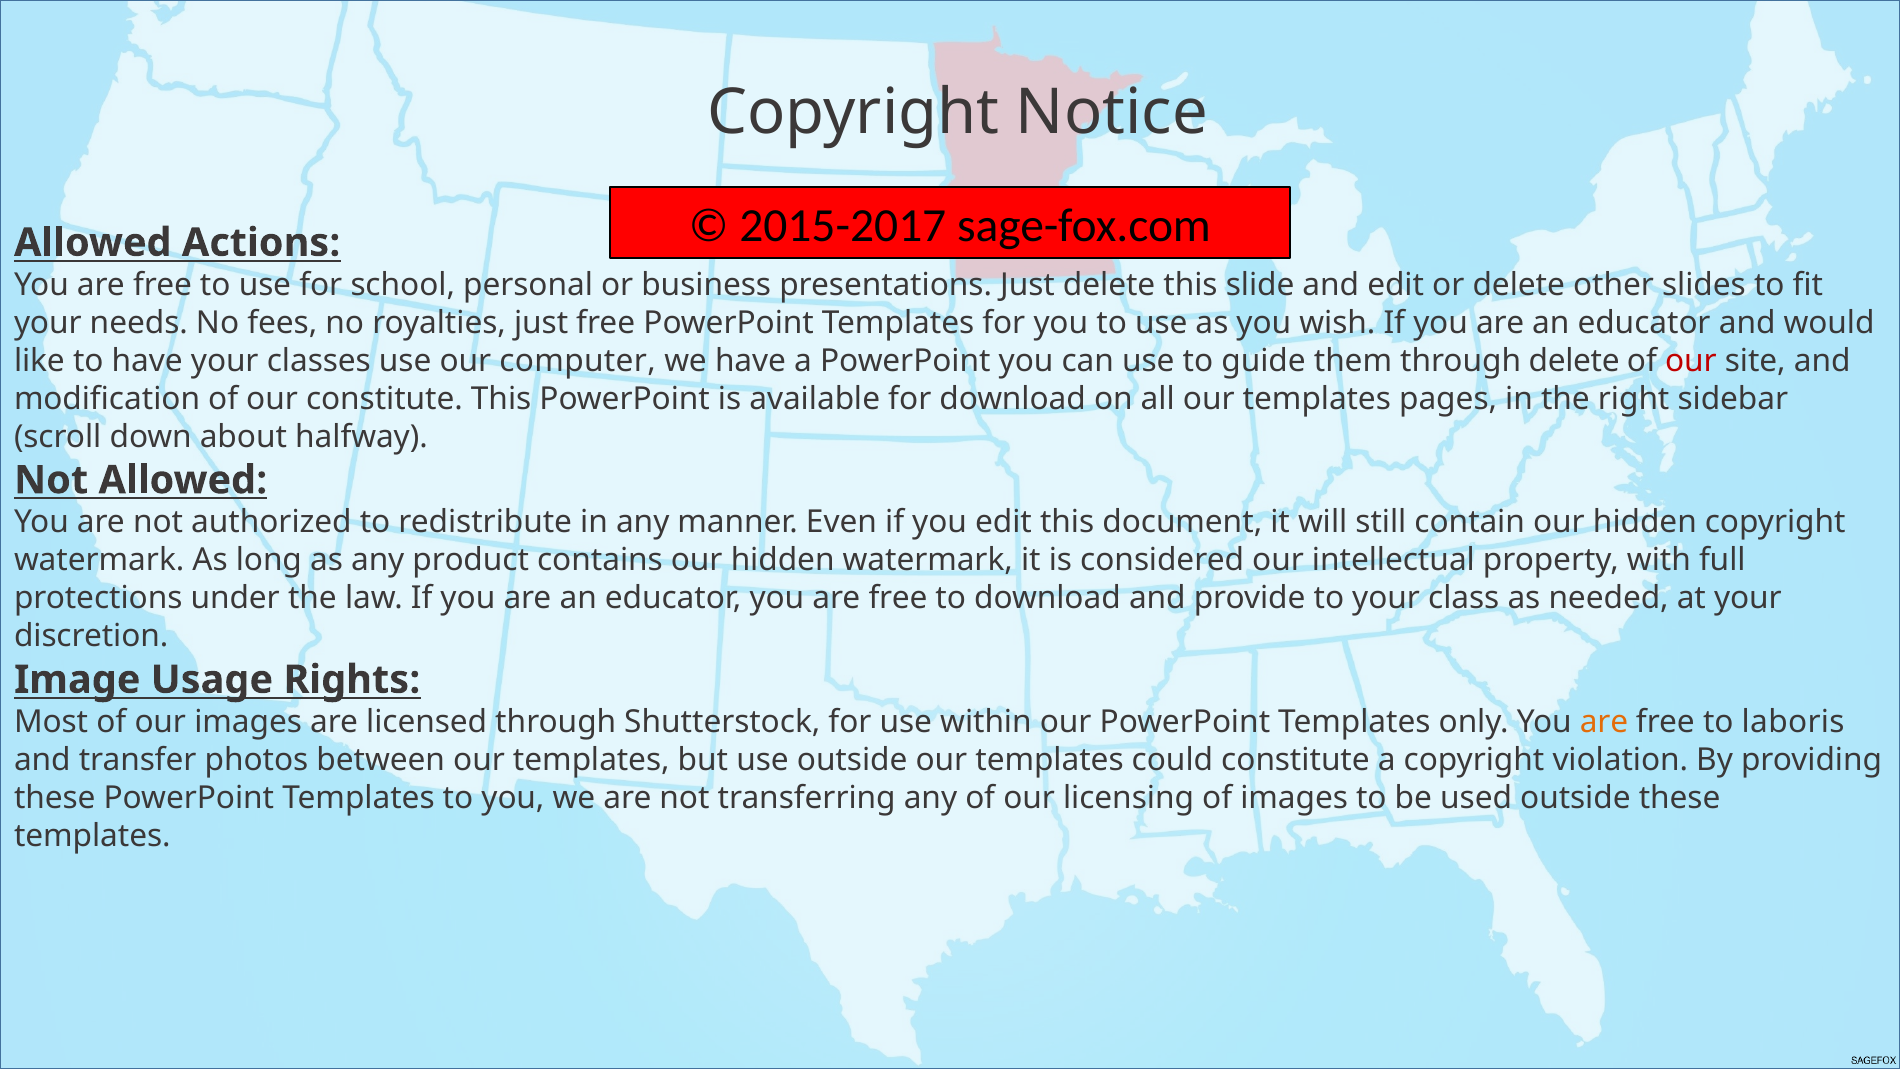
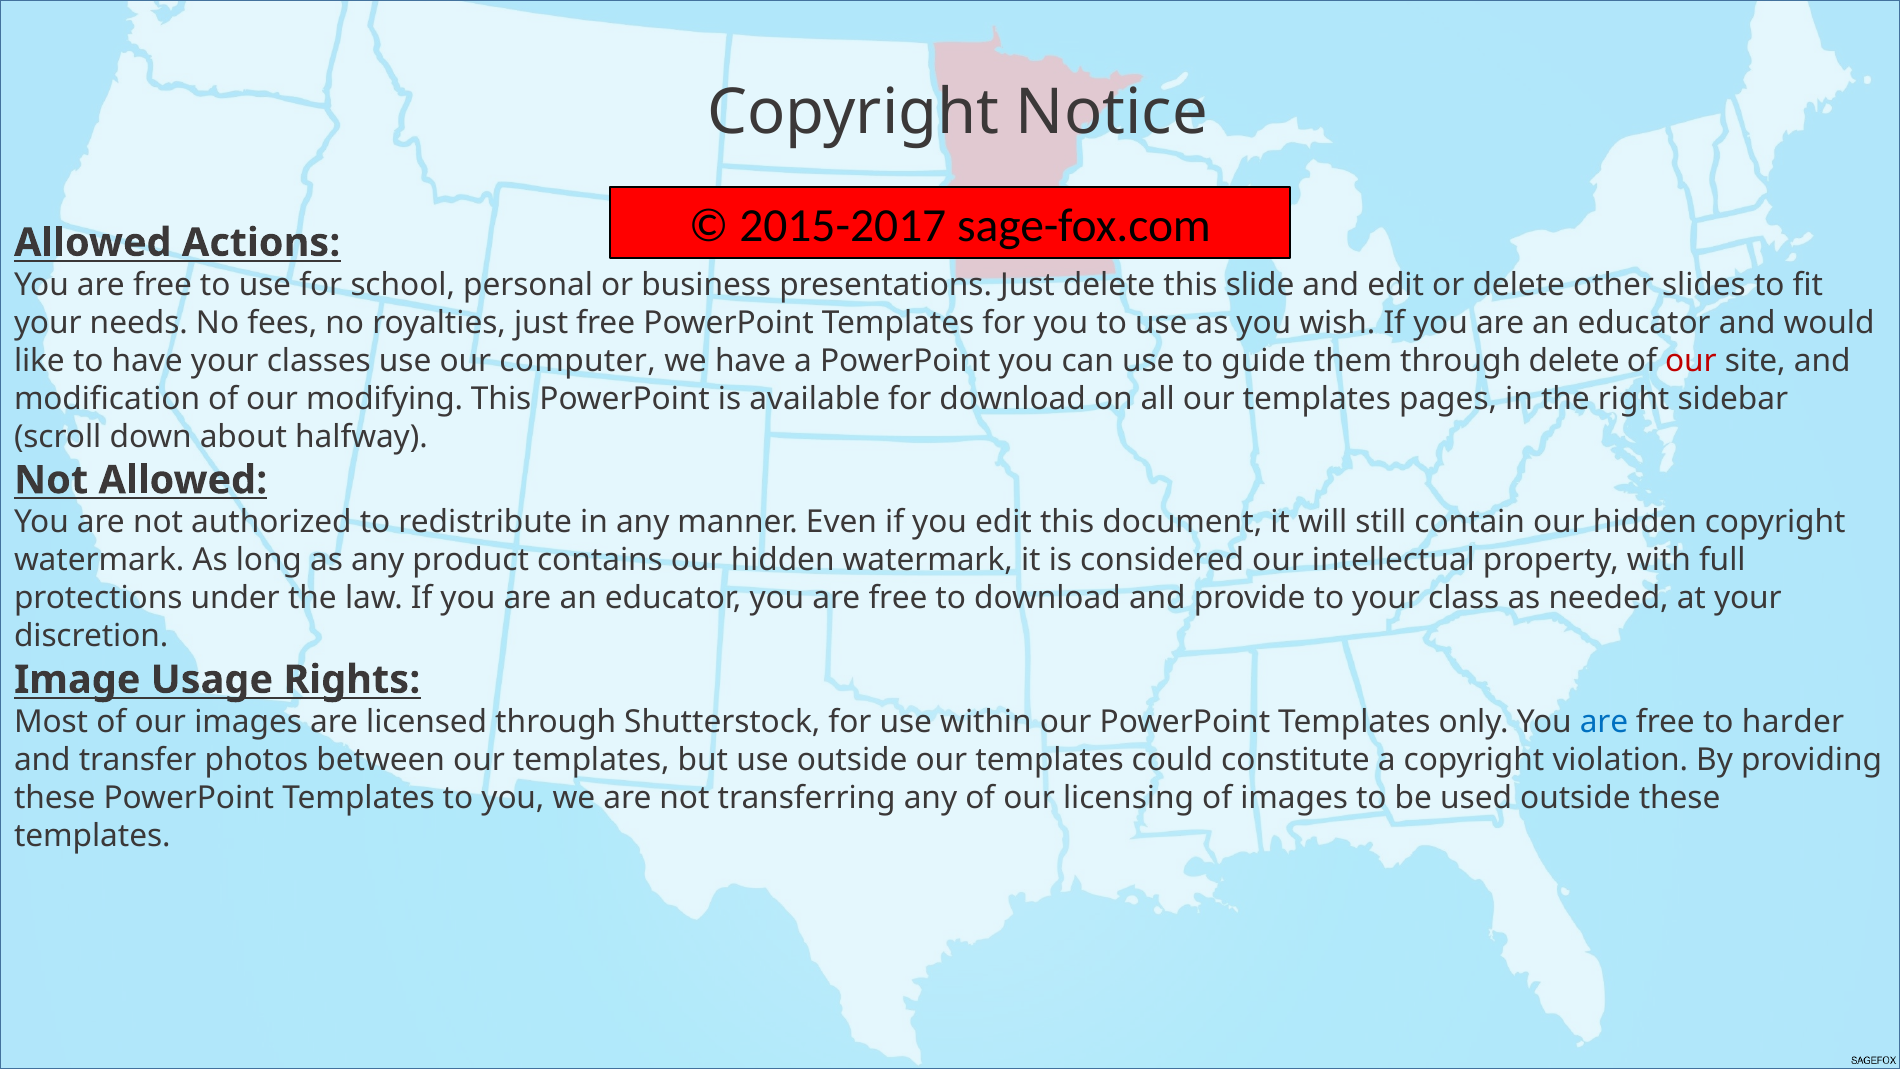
our constitute: constitute -> modifying
are at (1604, 722) colour: orange -> blue
laboris: laboris -> harder
